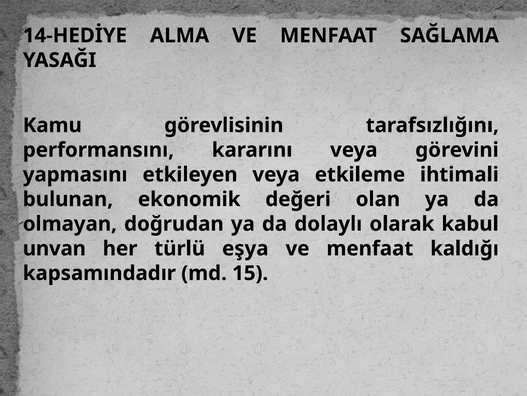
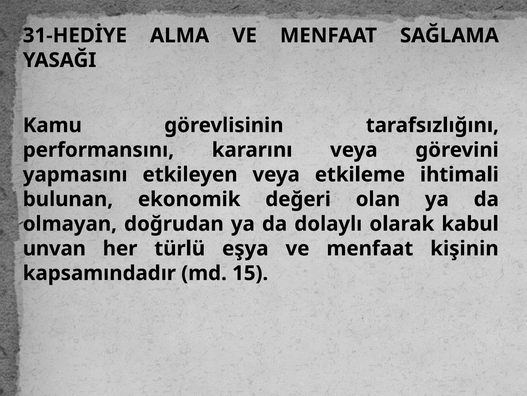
14-HEDİYE: 14-HEDİYE -> 31-HEDİYE
kaldığı: kaldığı -> kişinin
